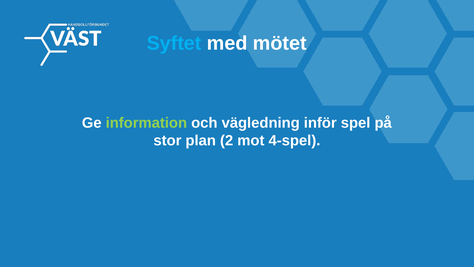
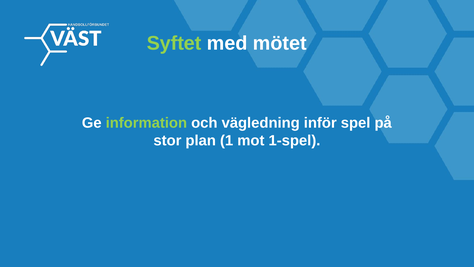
Syftet colour: light blue -> light green
2: 2 -> 1
4-spel: 4-spel -> 1-spel
